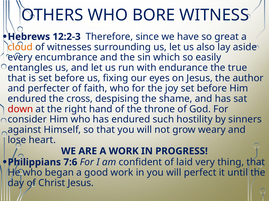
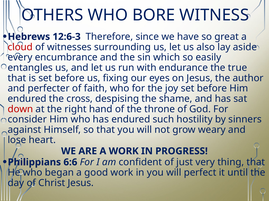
12:2-3: 12:2-3 -> 12:6-3
cloud colour: orange -> red
7:6: 7:6 -> 6:6
laid: laid -> just
